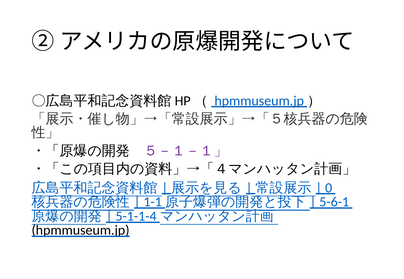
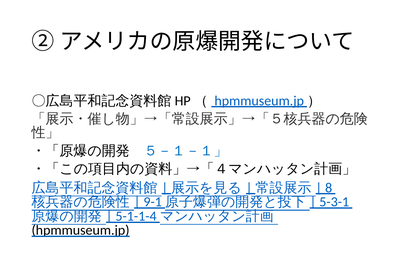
５－１－１」 colour: purple -> blue
0: 0 -> 8
1-1: 1-1 -> 9-1
5-6-1: 5-6-1 -> 5-3-1
